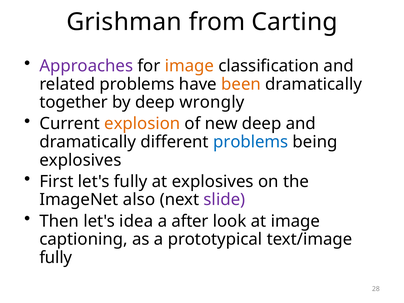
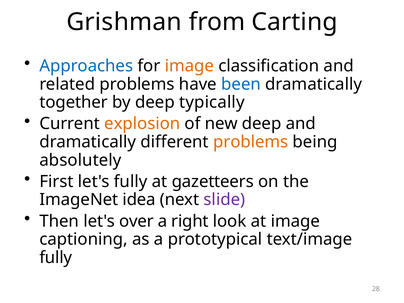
Approaches colour: purple -> blue
been colour: orange -> blue
wrongly: wrongly -> typically
problems at (251, 142) colour: blue -> orange
explosives at (80, 160): explosives -> absolutely
at explosives: explosives -> gazetteers
also: also -> idea
idea: idea -> over
after: after -> right
